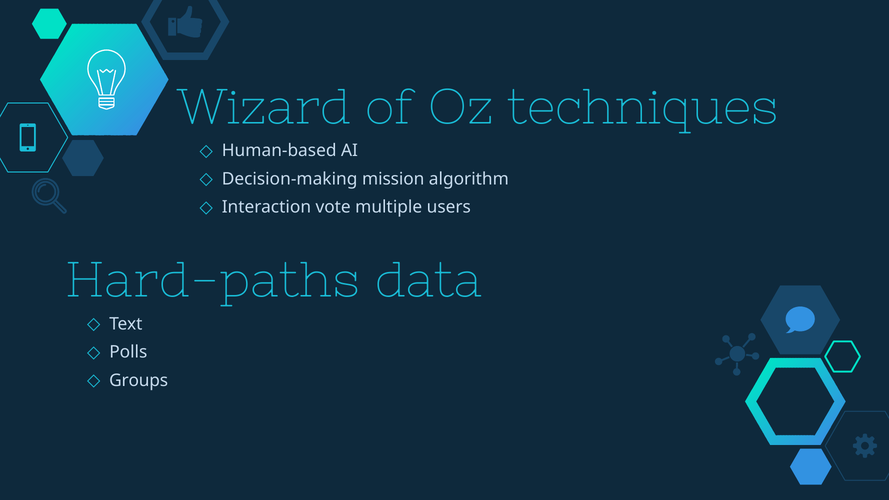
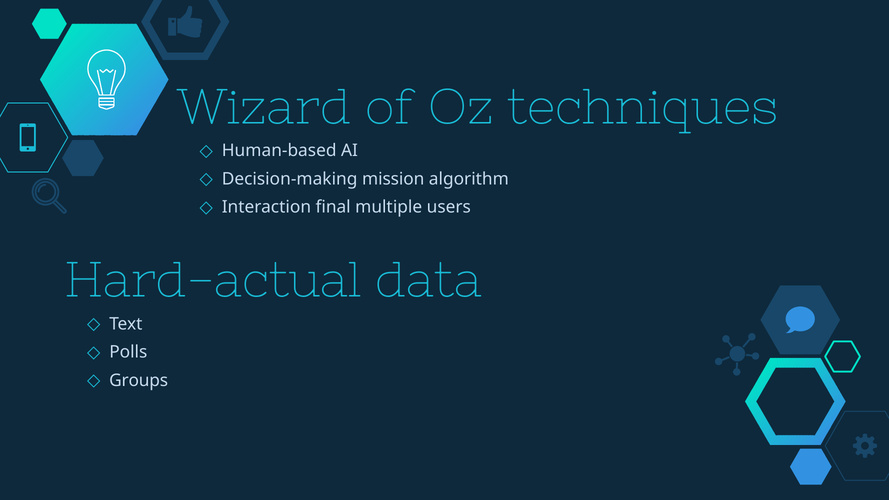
vote: vote -> final
Hard-paths: Hard-paths -> Hard-actual
